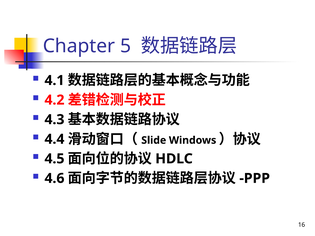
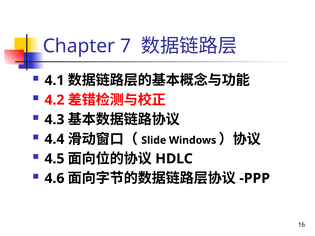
5: 5 -> 7
